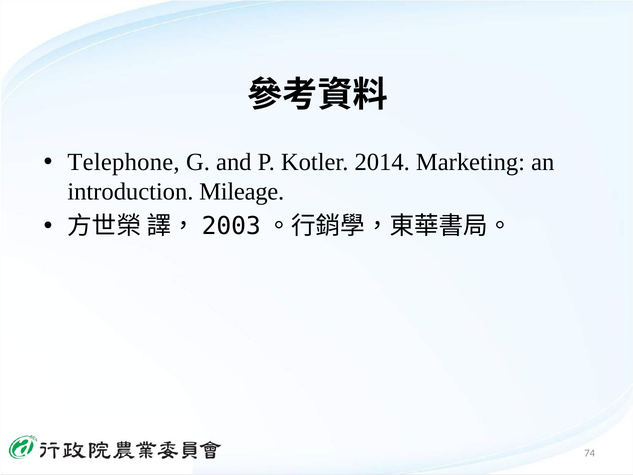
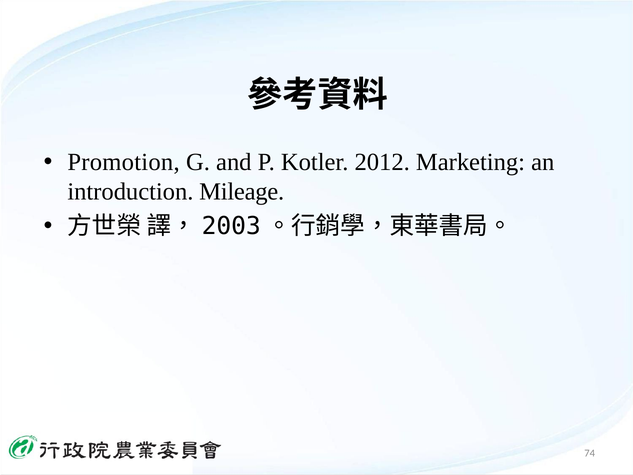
Telephone: Telephone -> Promotion
2014: 2014 -> 2012
